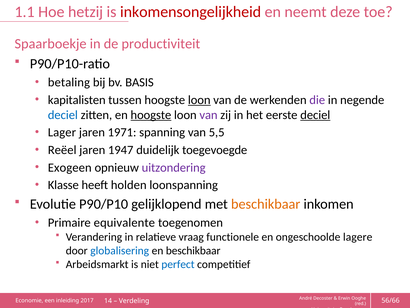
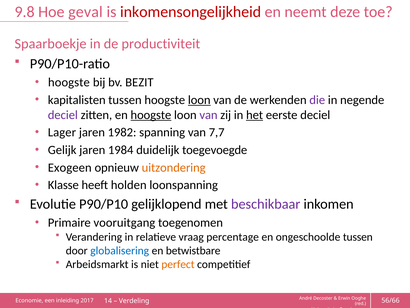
1.1: 1.1 -> 9.8
hetzij: hetzij -> geval
betaling at (69, 82): betaling -> hoogste
BASIS: BASIS -> BEZIT
deciel at (63, 115) colour: blue -> purple
het underline: none -> present
deciel at (315, 115) underline: present -> none
1971: 1971 -> 1982
5,5: 5,5 -> 7,7
Reëel: Reëel -> Gelijk
1947: 1947 -> 1984
uitzondering colour: purple -> orange
beschikbaar at (266, 204) colour: orange -> purple
equivalente: equivalente -> vooruitgang
functionele: functionele -> percentage
ongeschoolde lagere: lagere -> tussen
en beschikbaar: beschikbaar -> betwistbare
perfect colour: blue -> orange
